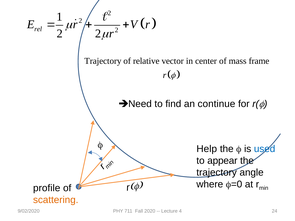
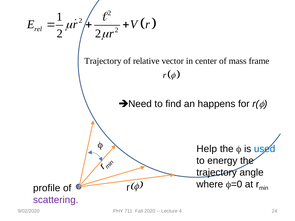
continue: continue -> happens
appear: appear -> energy
scattering colour: orange -> purple
